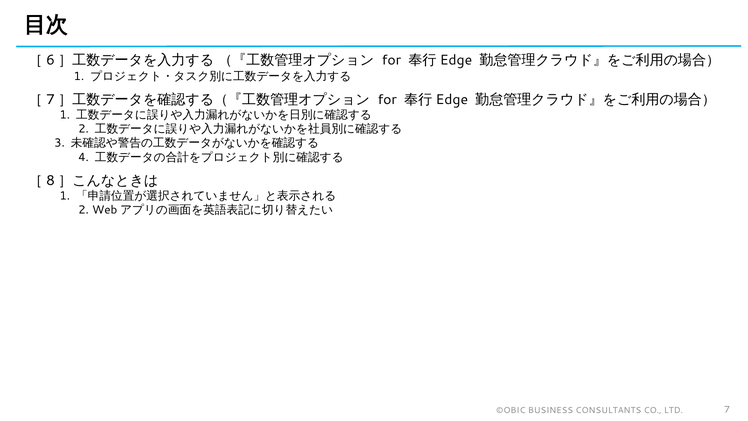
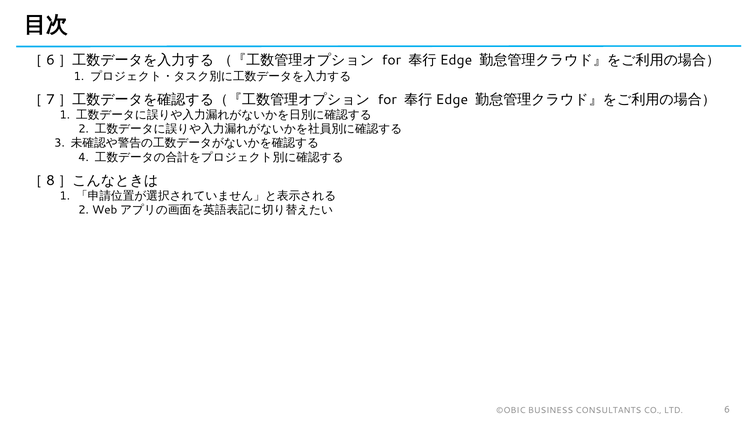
7: 7 -> 6
